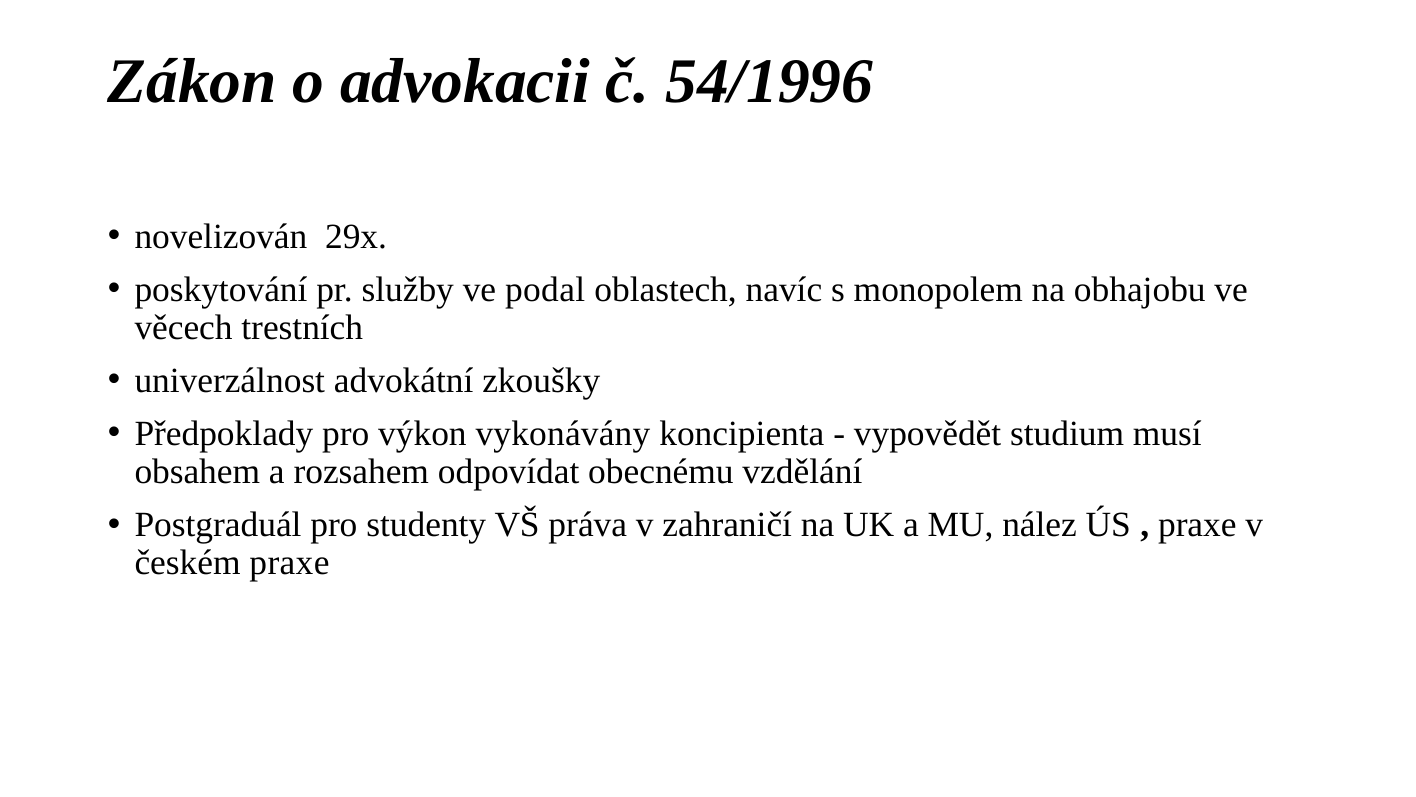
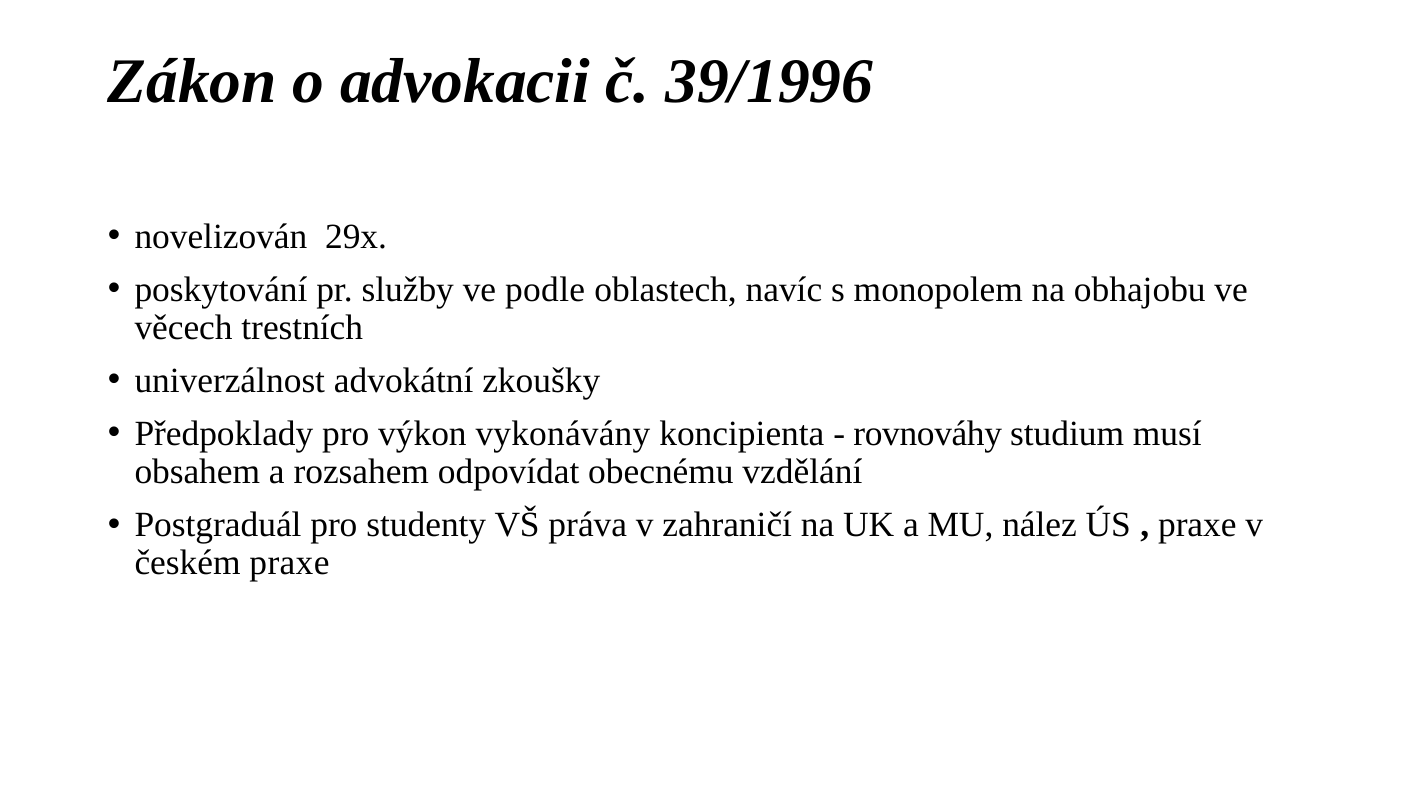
54/1996: 54/1996 -> 39/1996
podal: podal -> podle
vypovědět: vypovědět -> rovnováhy
